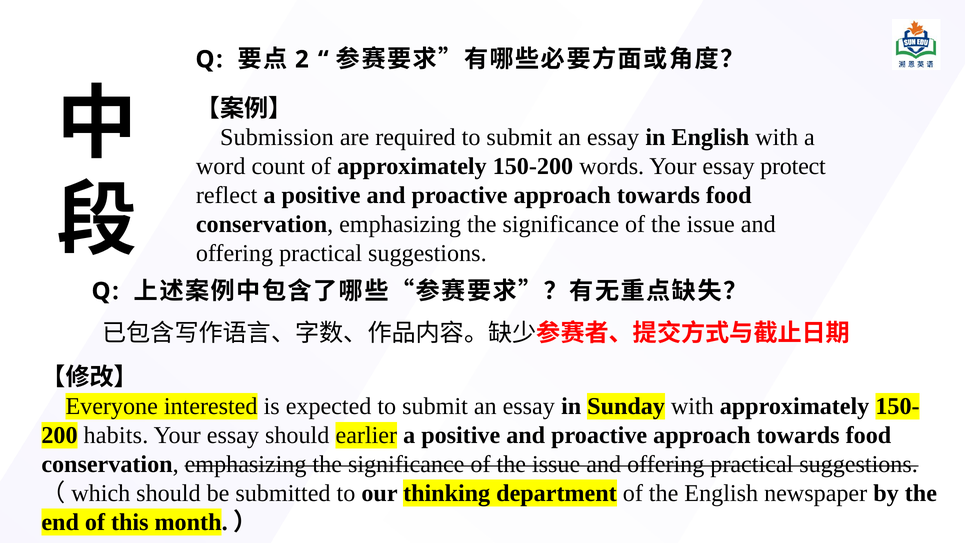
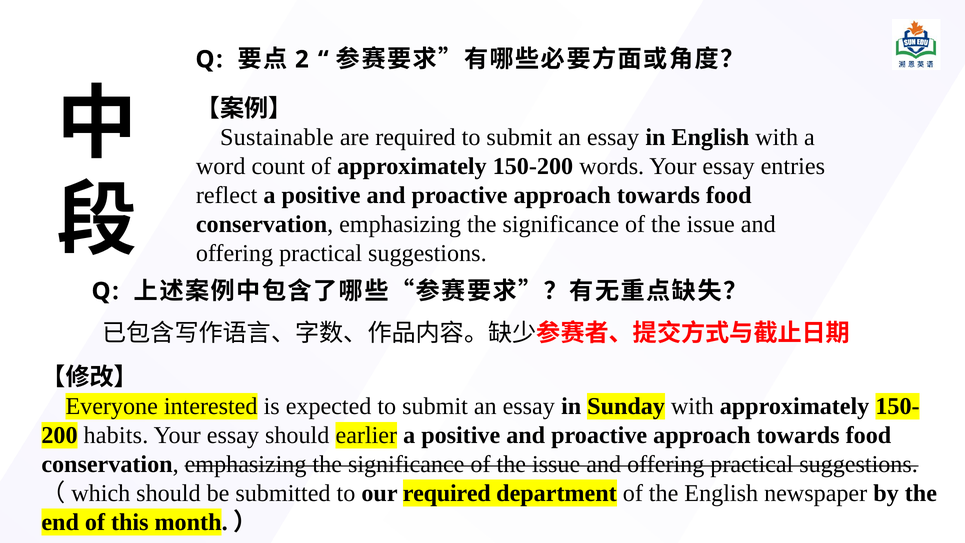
Submission: Submission -> Sustainable
protect: protect -> entries
our thinking: thinking -> required
